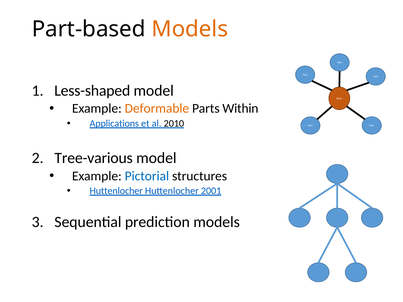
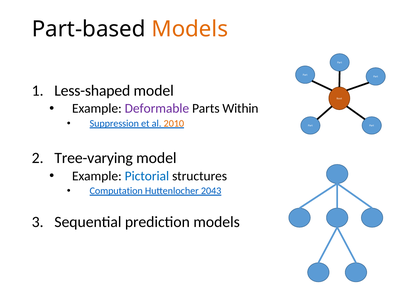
Deformable colour: orange -> purple
Applications: Applications -> Suppression
2010 colour: black -> orange
Tree-various: Tree-various -> Tree-varying
Huttenlocher at (116, 191): Huttenlocher -> Computation
2001: 2001 -> 2043
